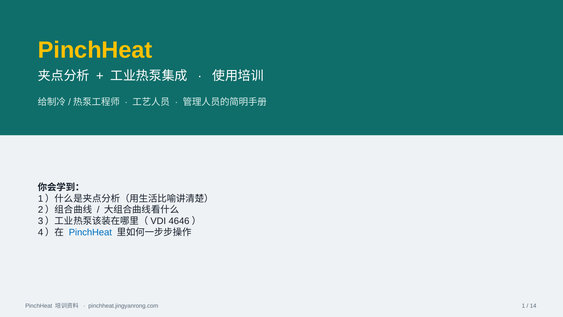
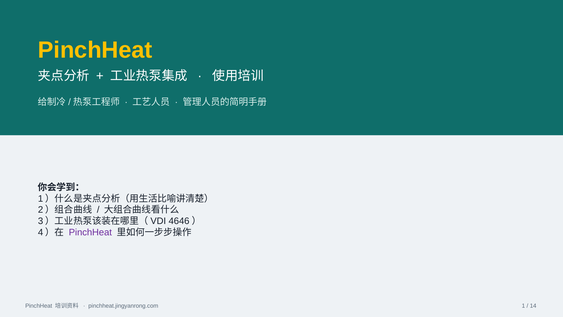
PinchHeat at (90, 232) colour: blue -> purple
